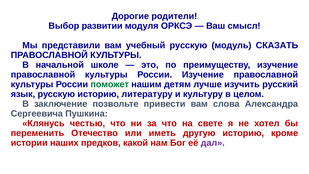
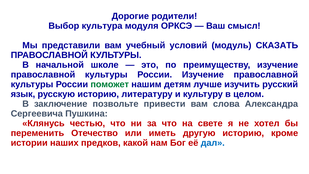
развитии: развитии -> культура
учебный русскую: русскую -> условий
дал colour: purple -> blue
